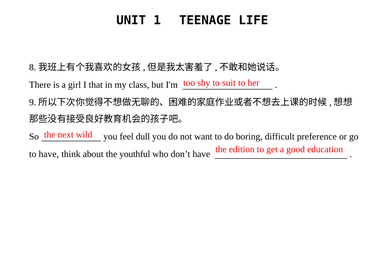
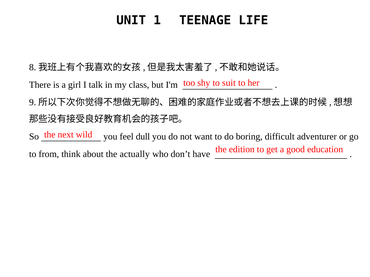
that: that -> talk
preference: preference -> adventurer
to have: have -> from
youthful: youthful -> actually
